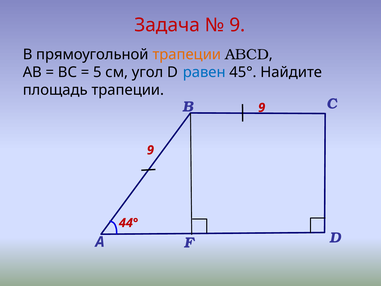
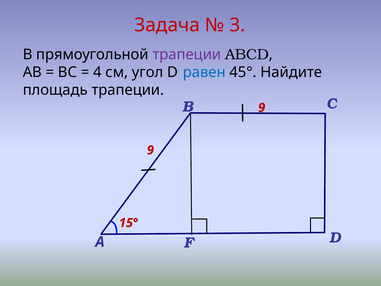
9 at (237, 25): 9 -> 3
трапеции at (187, 54) colour: orange -> purple
5: 5 -> 4
44°: 44° -> 15°
